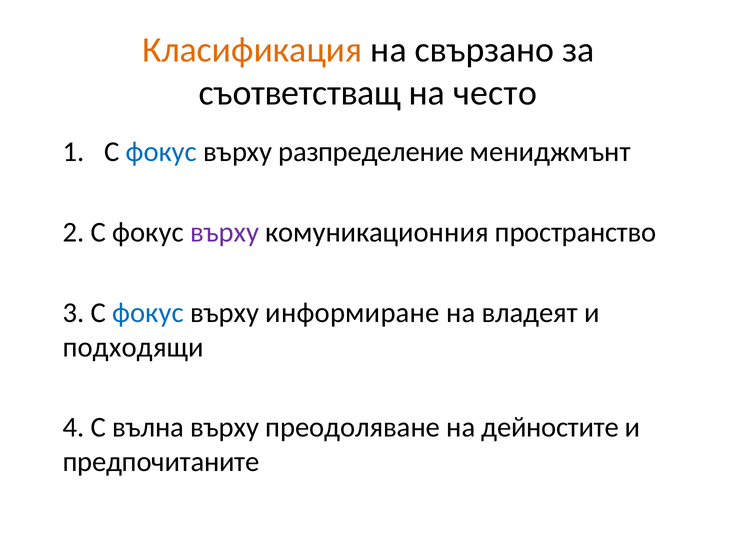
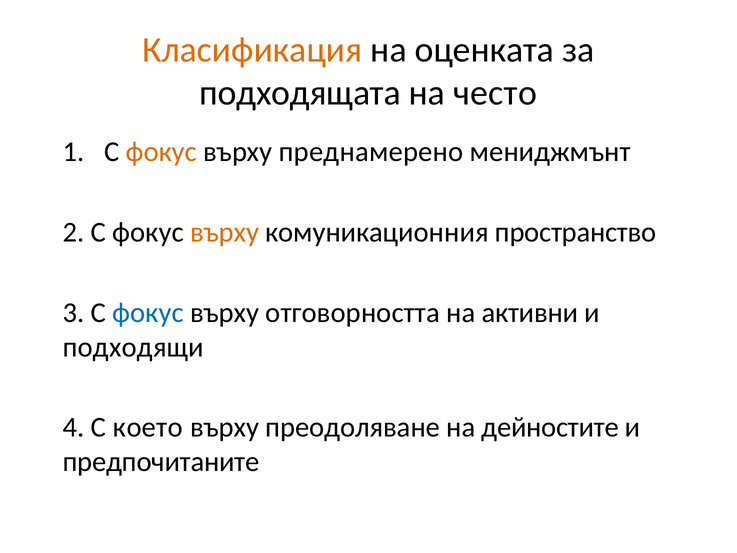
свързано: свързано -> оценката
съответстващ: съответстващ -> подходящата
фокус at (161, 152) colour: blue -> orange
разпределение: разпределение -> преднамерено
върху at (225, 232) colour: purple -> orange
информиране: информиране -> отговорността
владеят: владеят -> активни
вълна: вълна -> което
